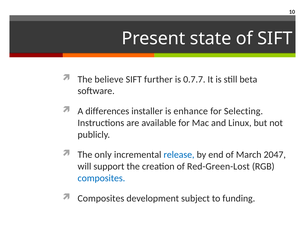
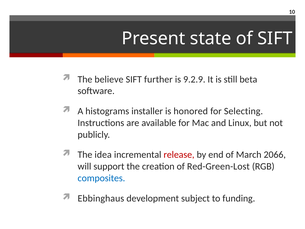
0.7.7: 0.7.7 -> 9.2.9
differences: differences -> histograms
enhance: enhance -> honored
only: only -> idea
release colour: blue -> red
2047: 2047 -> 2066
Composites at (101, 198): Composites -> Ebbinghaus
